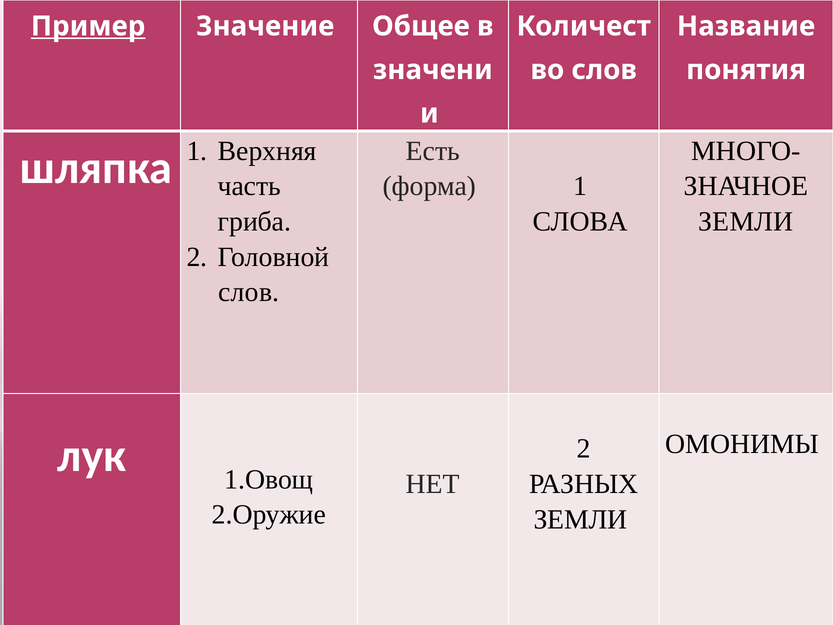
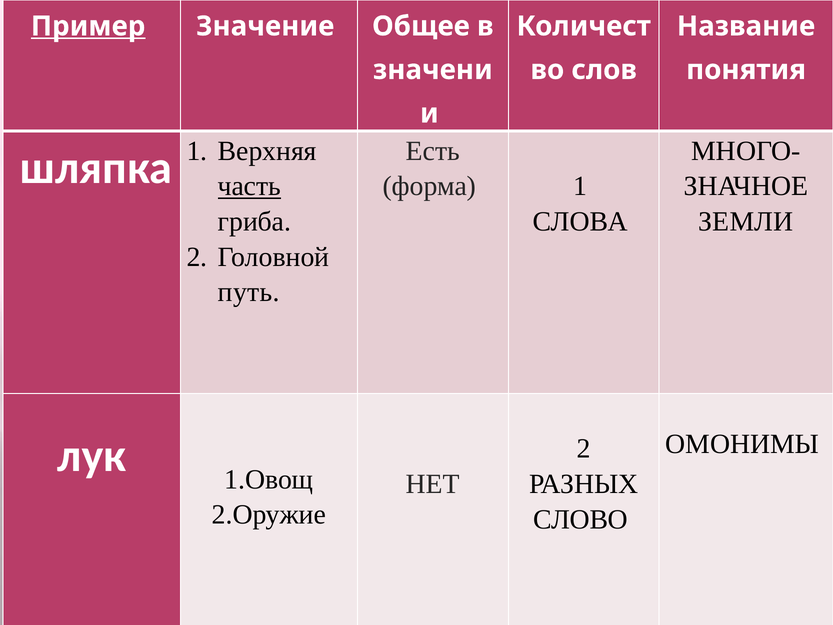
часть underline: none -> present
слов at (249, 292): слов -> путь
ЗЕМЛИ at (580, 519): ЗЕМЛИ -> СЛОВО
